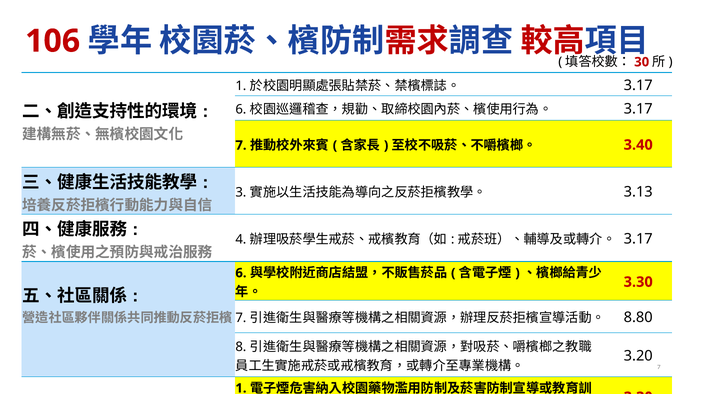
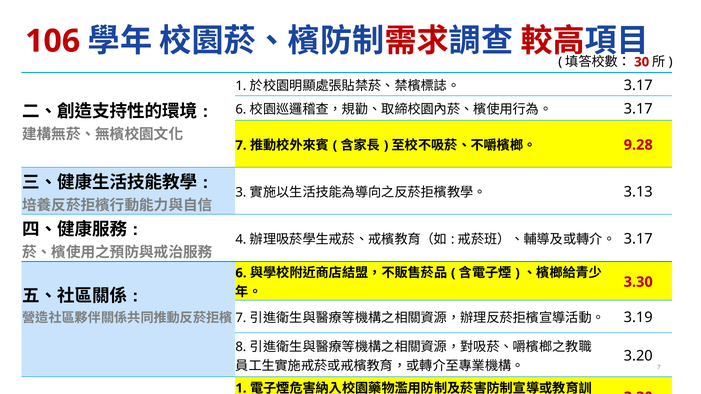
3.40: 3.40 -> 9.28
8.80: 8.80 -> 3.19
